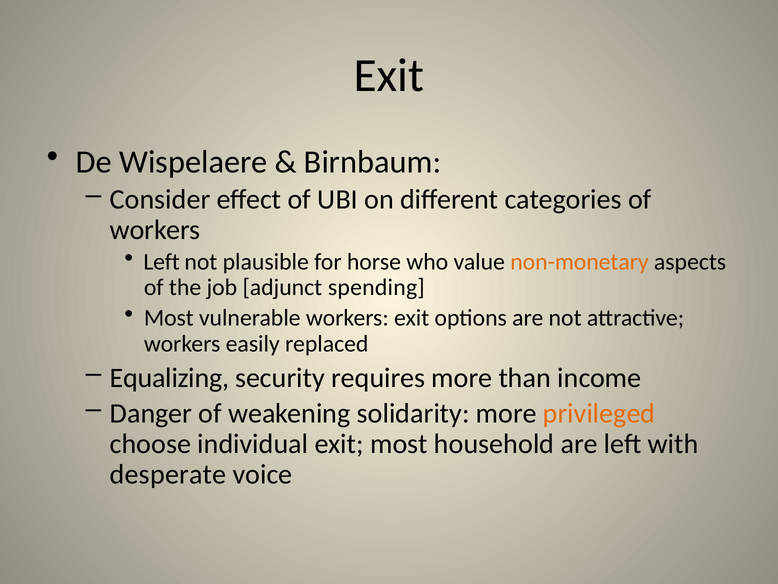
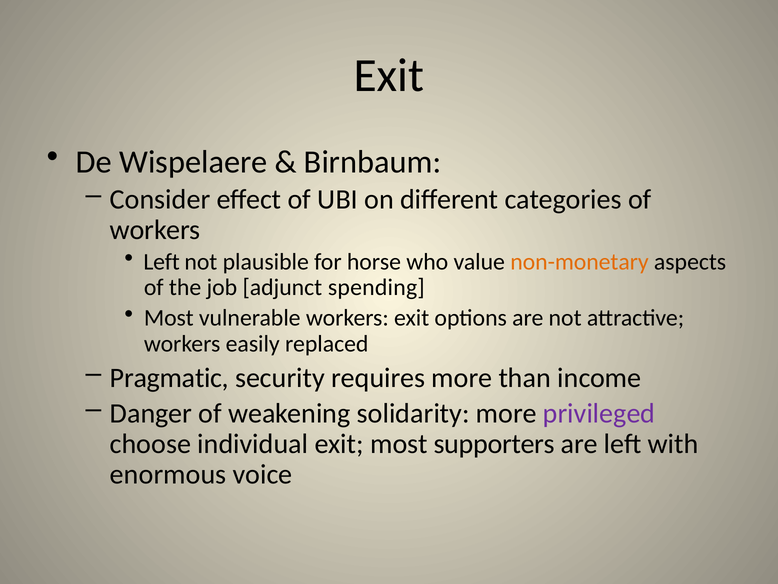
Equalizing: Equalizing -> Pragmatic
privileged colour: orange -> purple
household: household -> supporters
desperate: desperate -> enormous
